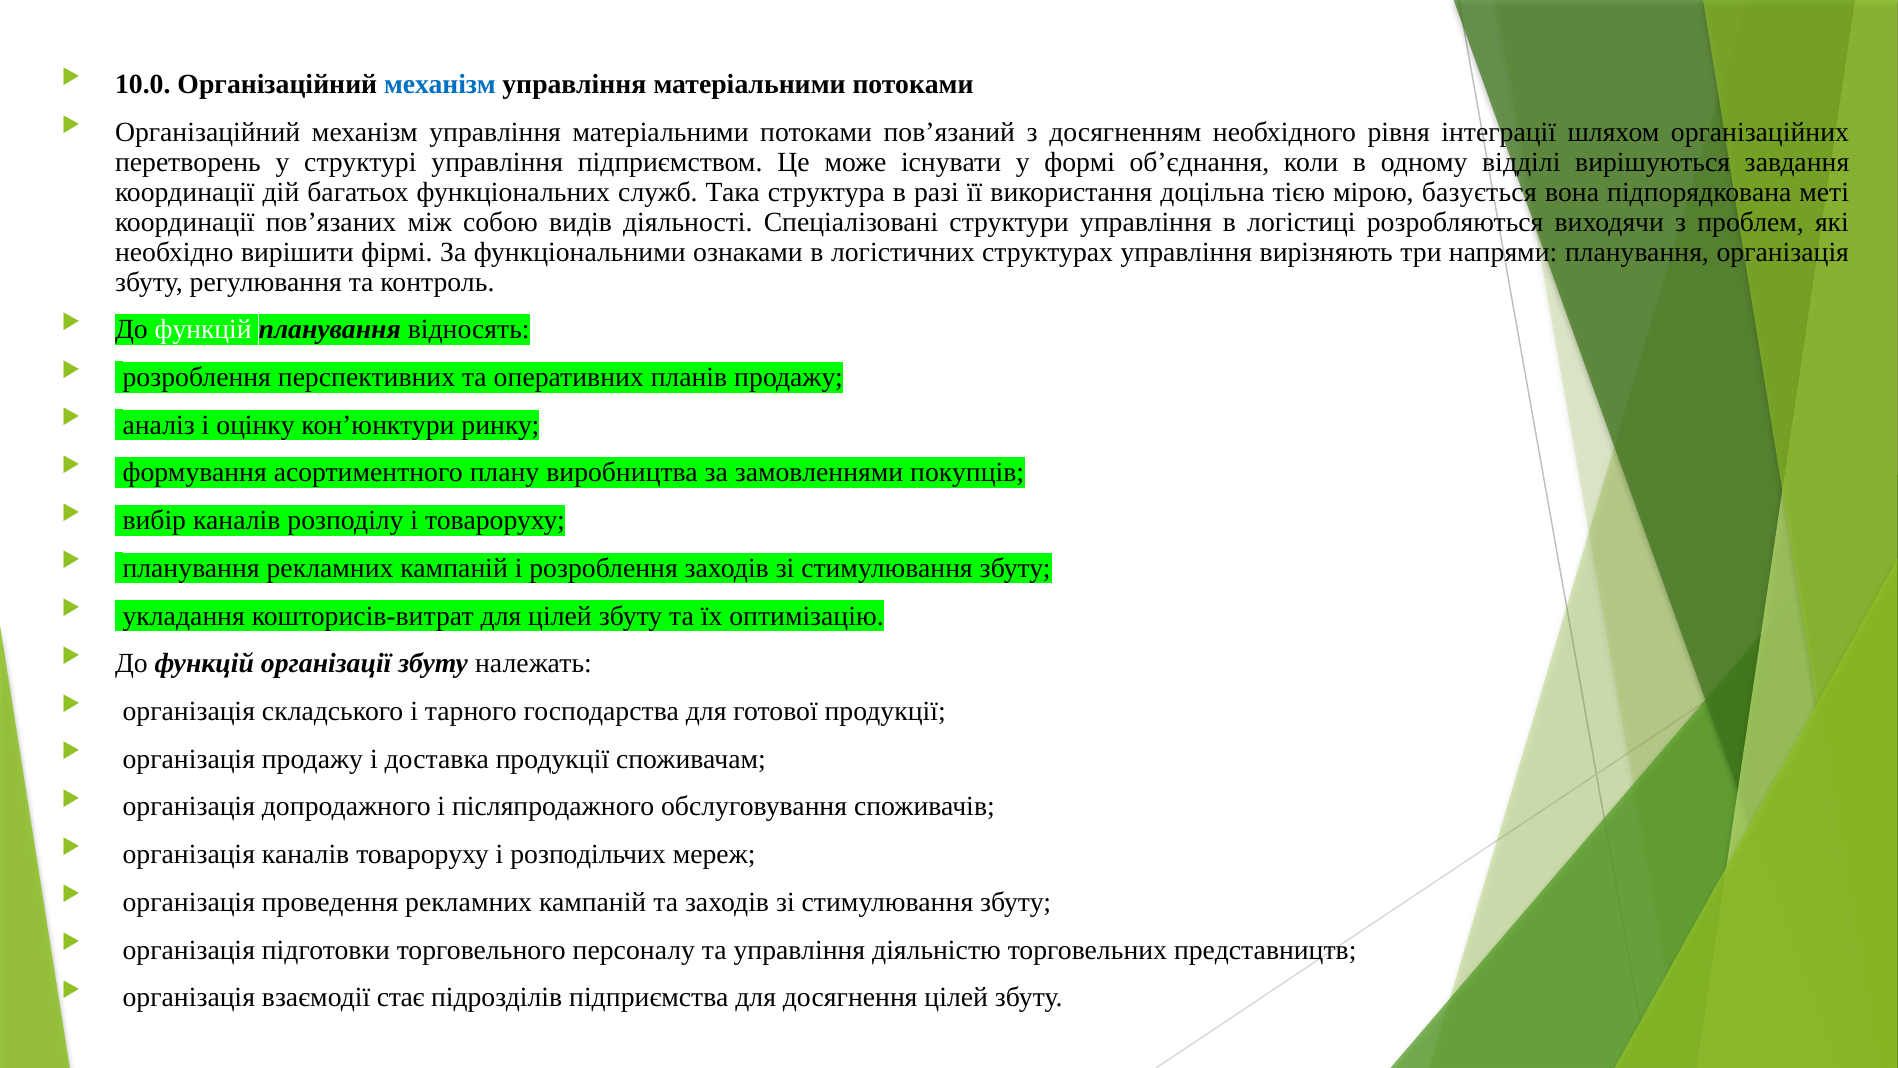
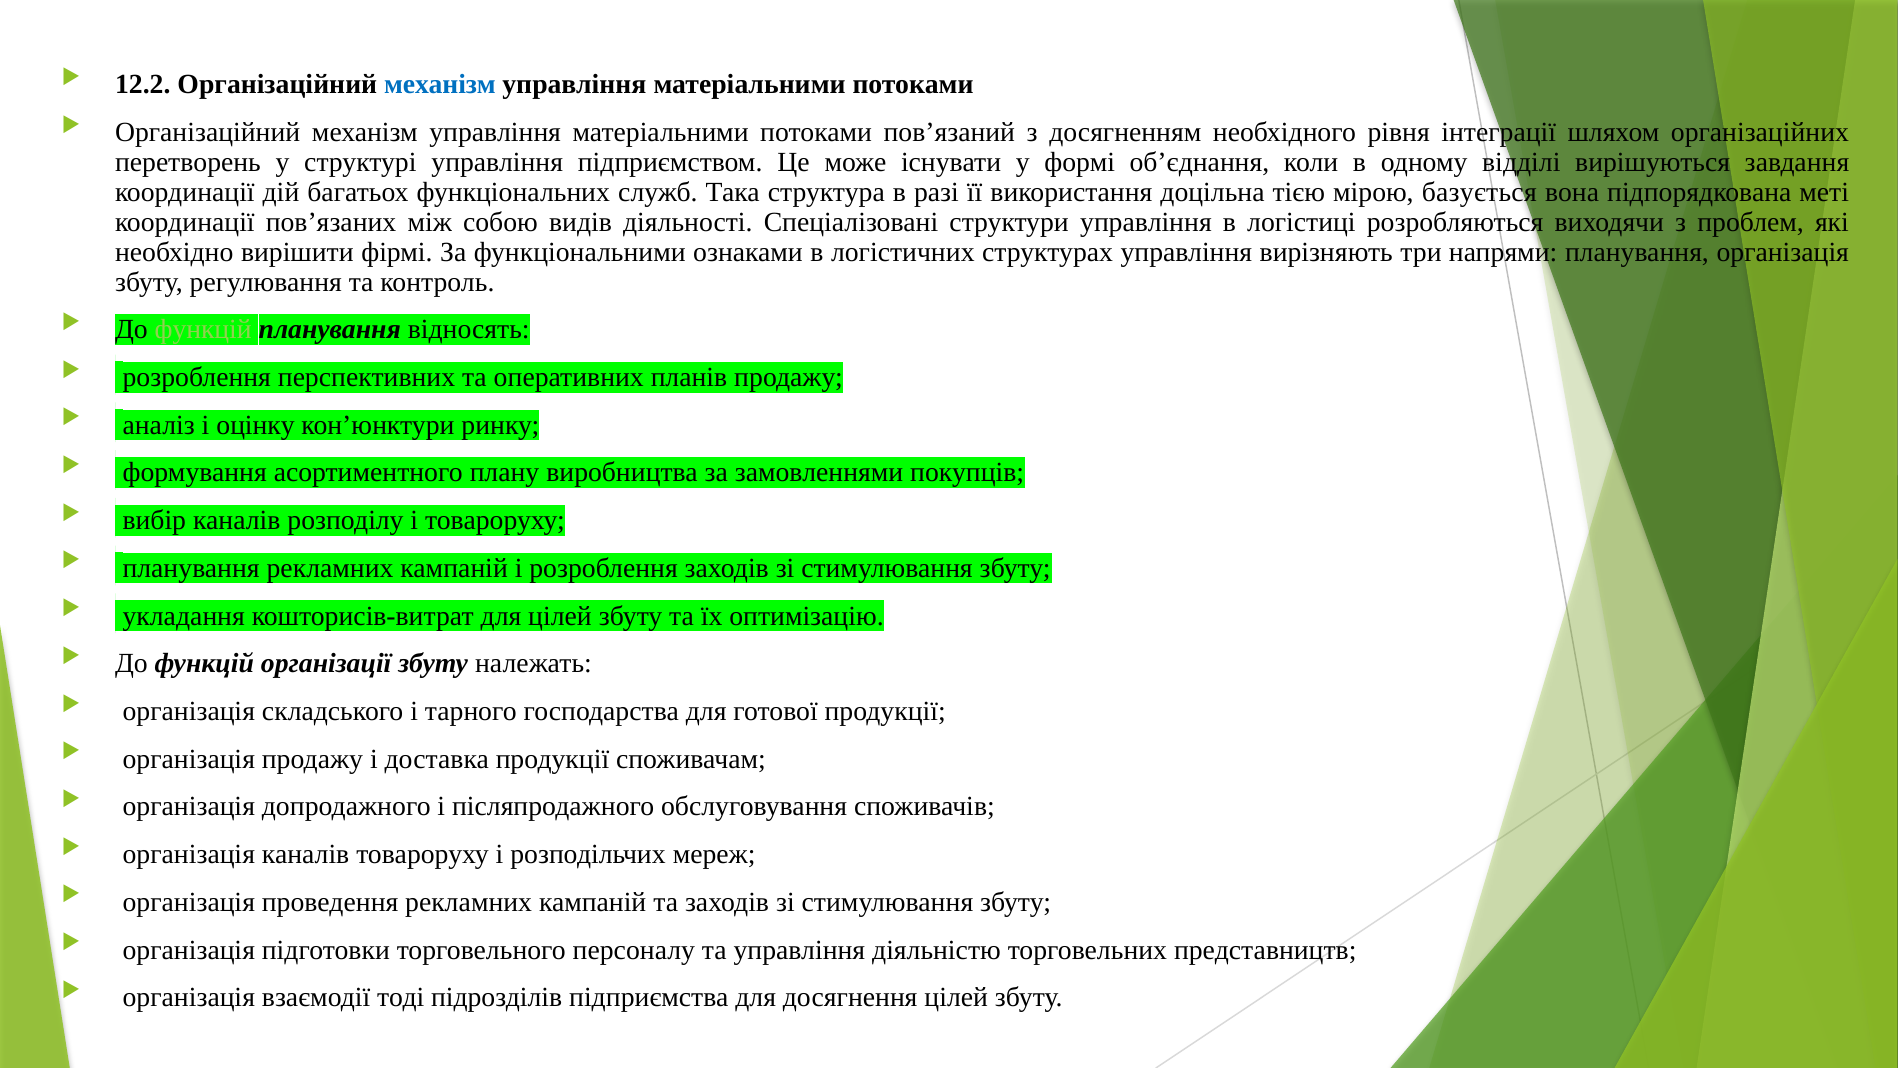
10.0: 10.0 -> 12.2
функцій at (203, 330) colour: white -> light green
стає: стає -> тоді
